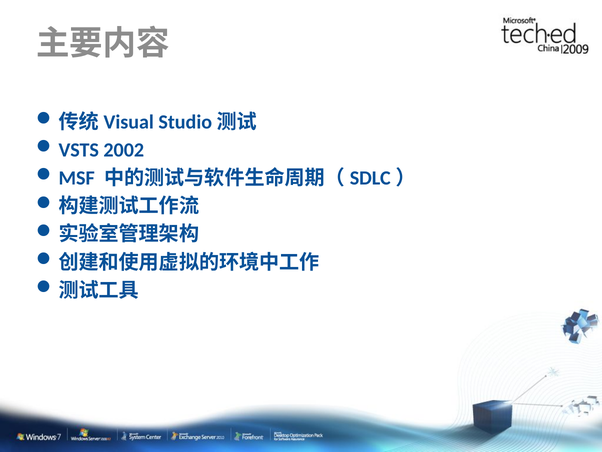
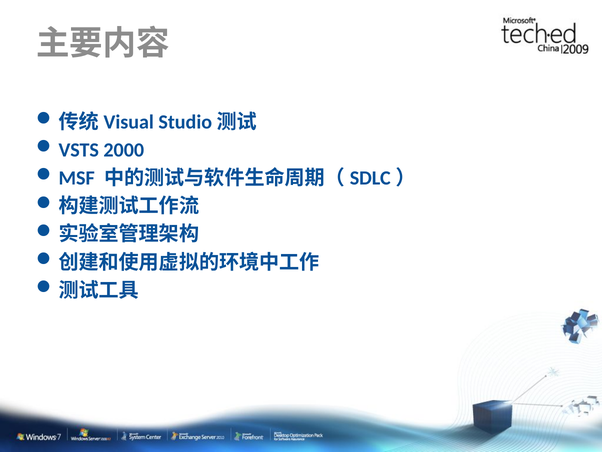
2002: 2002 -> 2000
